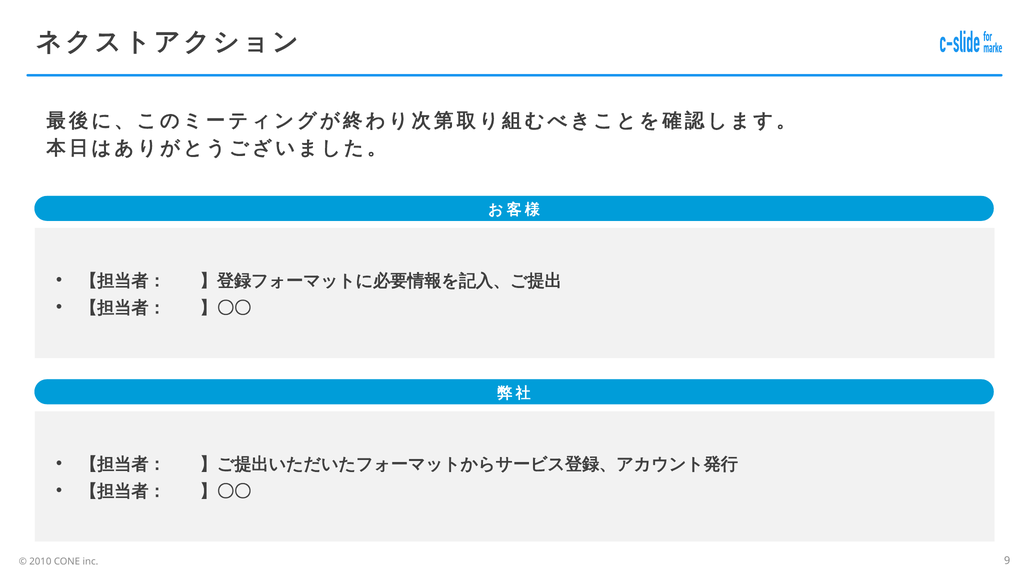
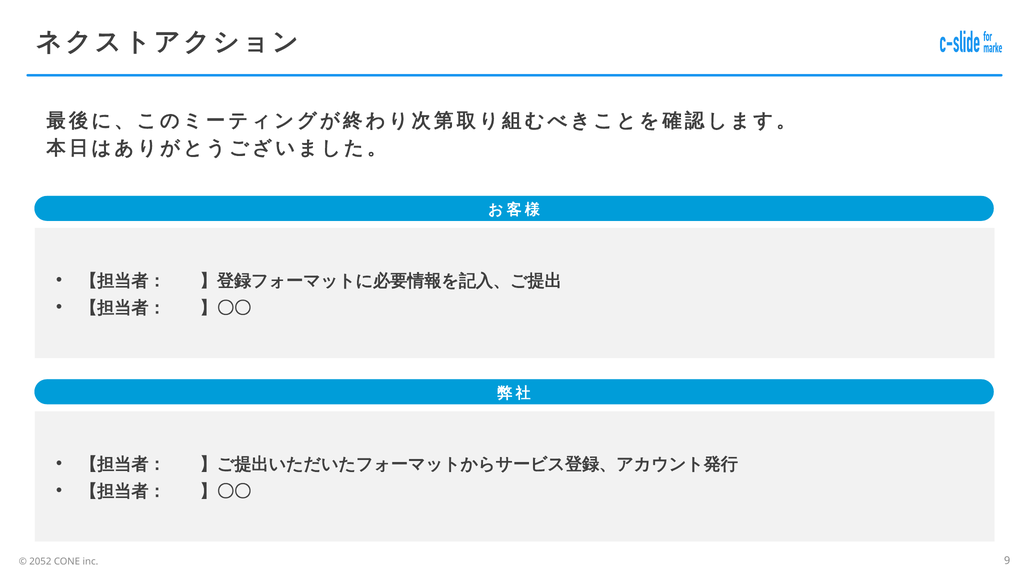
2010: 2010 -> 2052
